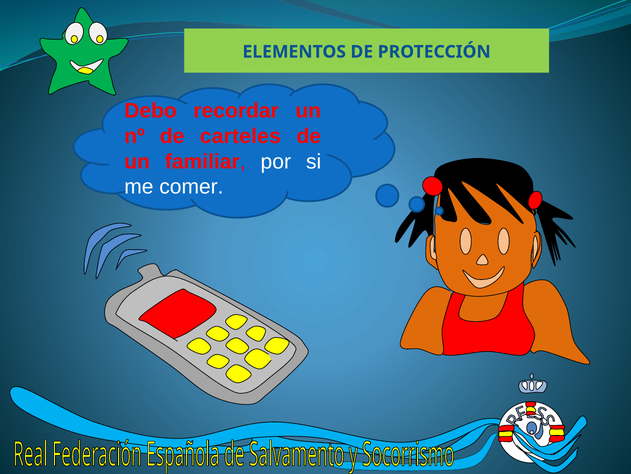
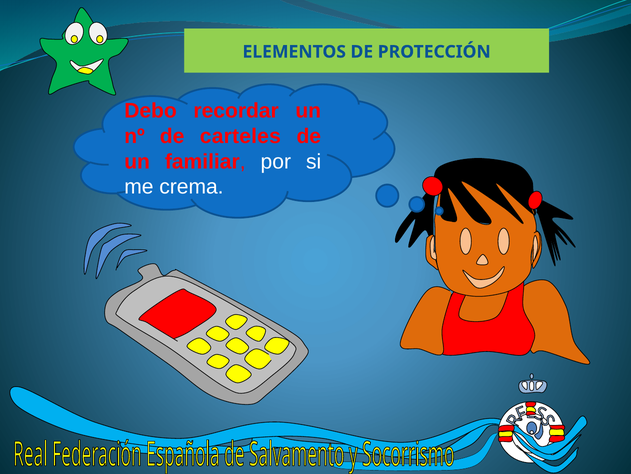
comer: comer -> crema
